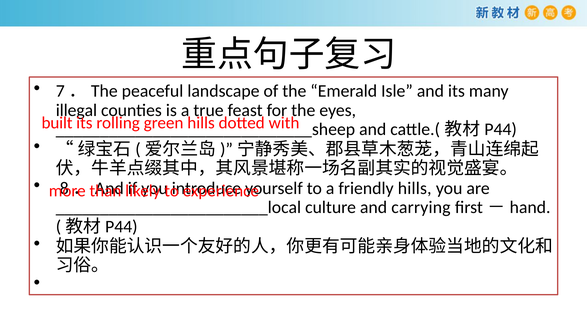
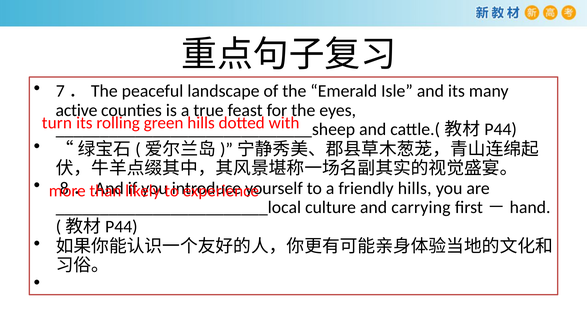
illegal: illegal -> active
built: built -> turn
